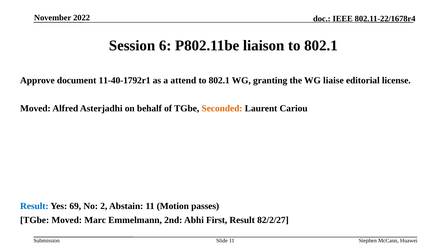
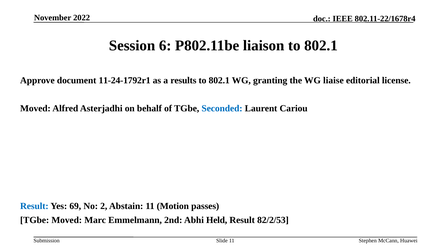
11-40-1792r1: 11-40-1792r1 -> 11-24-1792r1
attend: attend -> results
Seconded colour: orange -> blue
First: First -> Held
82/2/27: 82/2/27 -> 82/2/53
